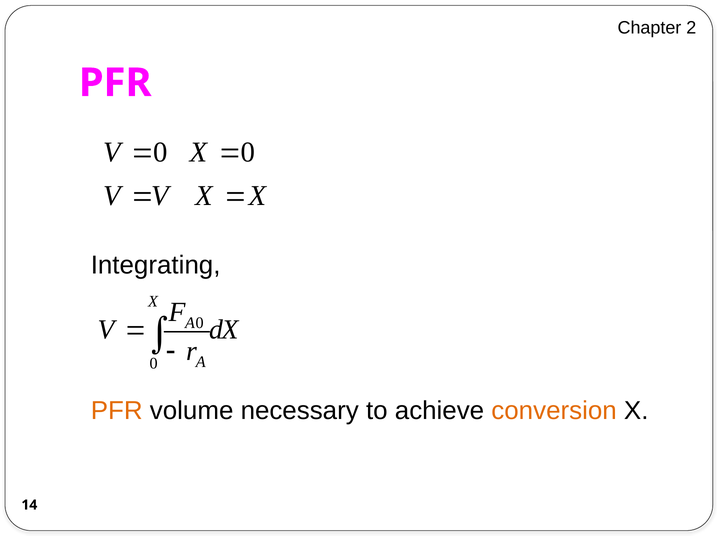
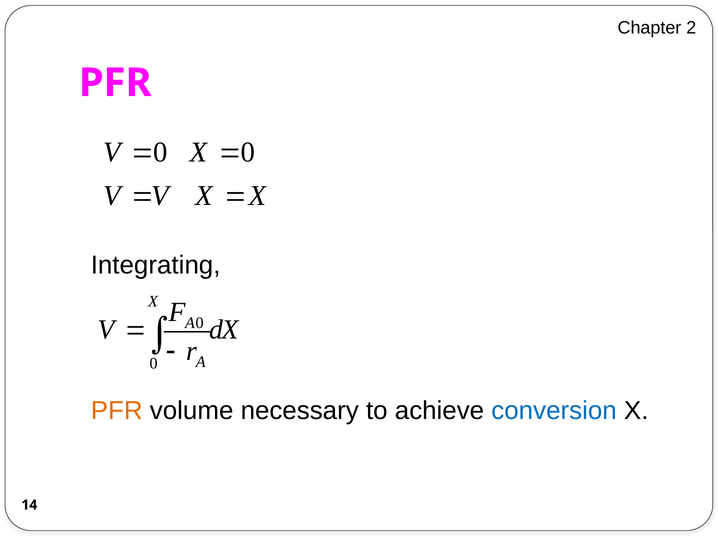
conversion colour: orange -> blue
